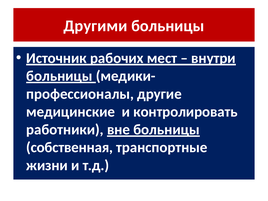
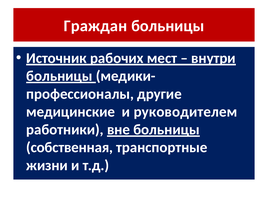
Другими: Другими -> Граждан
контролировать: контролировать -> руководителем
